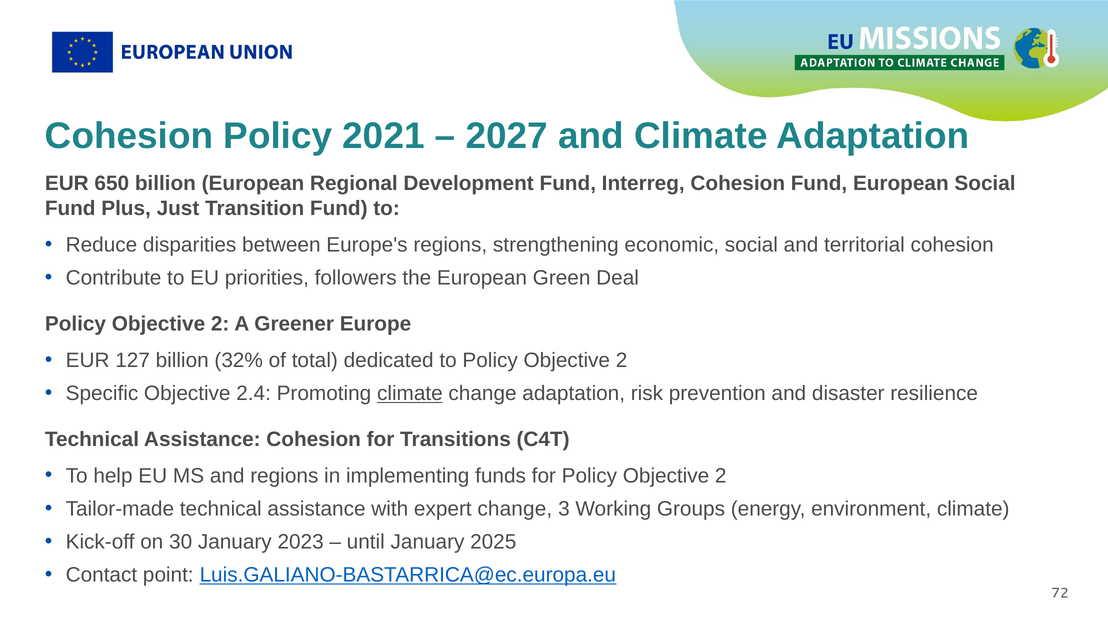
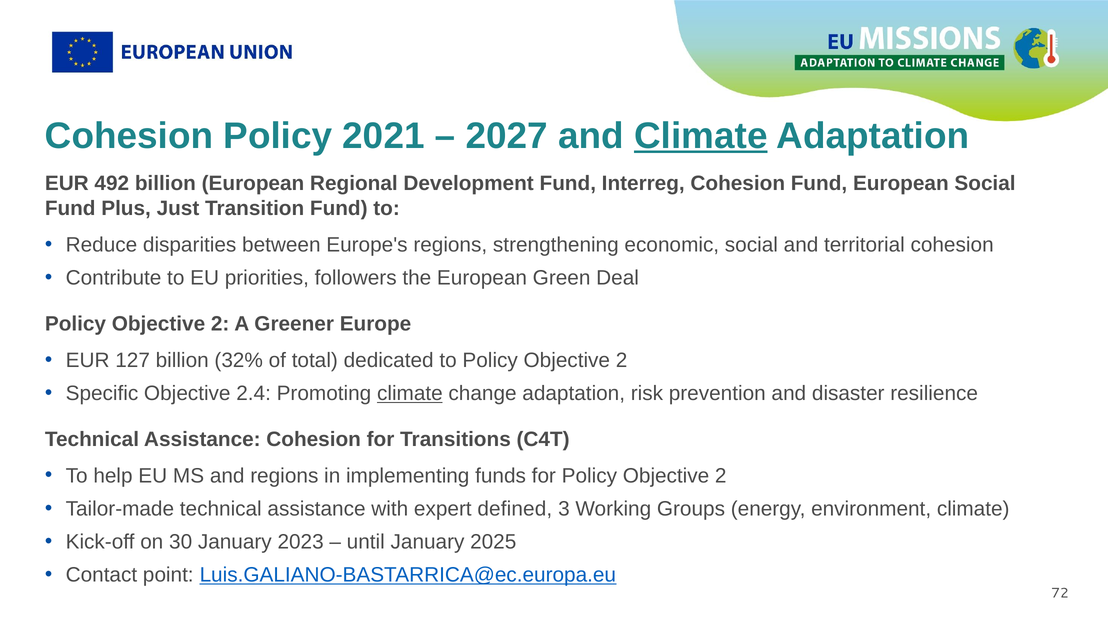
Climate at (701, 136) underline: none -> present
650: 650 -> 492
expert change: change -> defined
